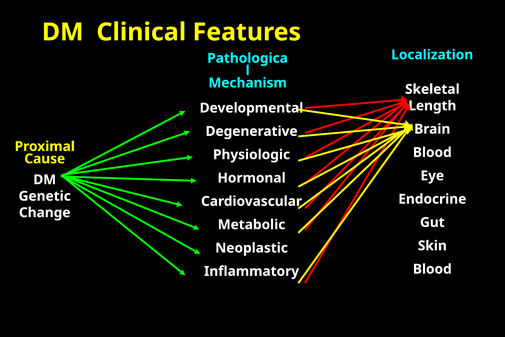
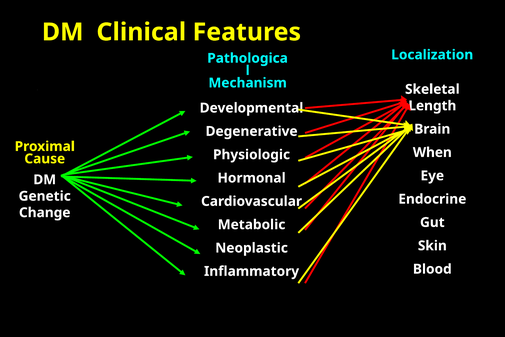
Blood at (432, 152): Blood -> When
